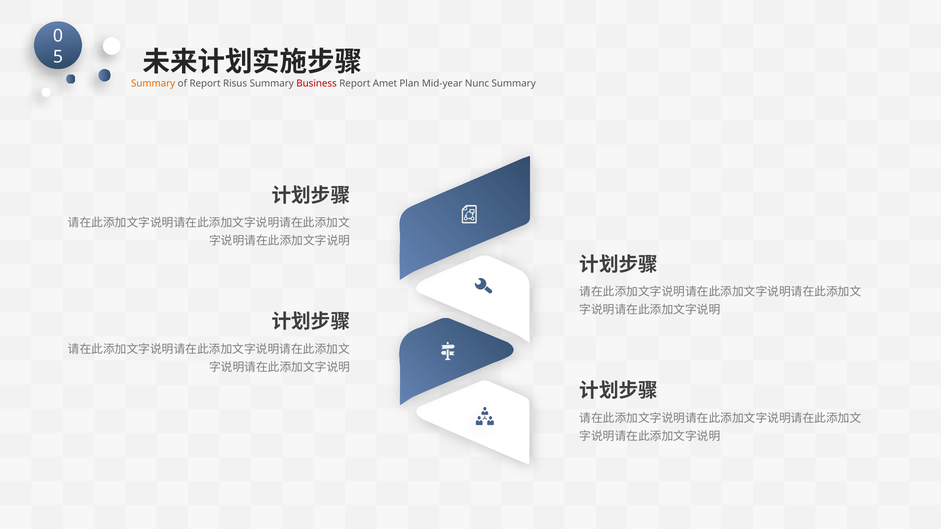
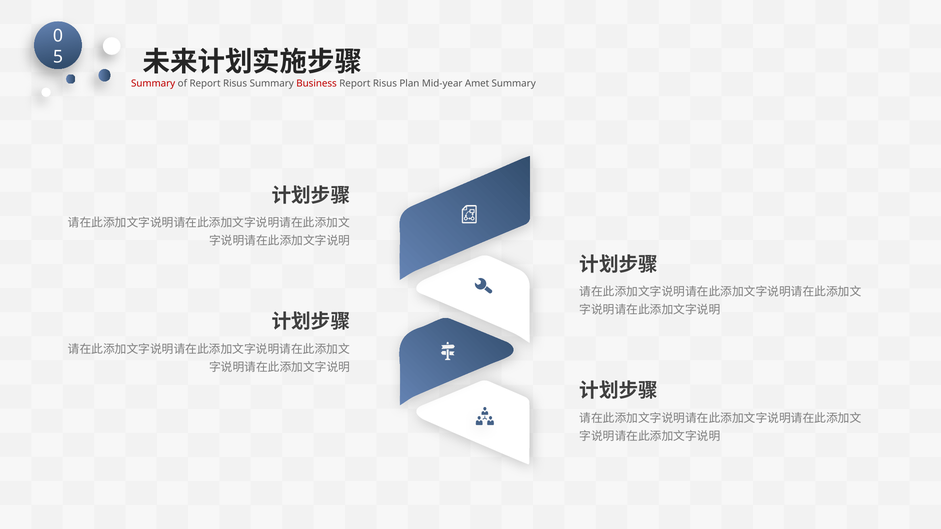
Summary at (153, 84) colour: orange -> red
Amet at (385, 84): Amet -> Risus
Nunc: Nunc -> Amet
